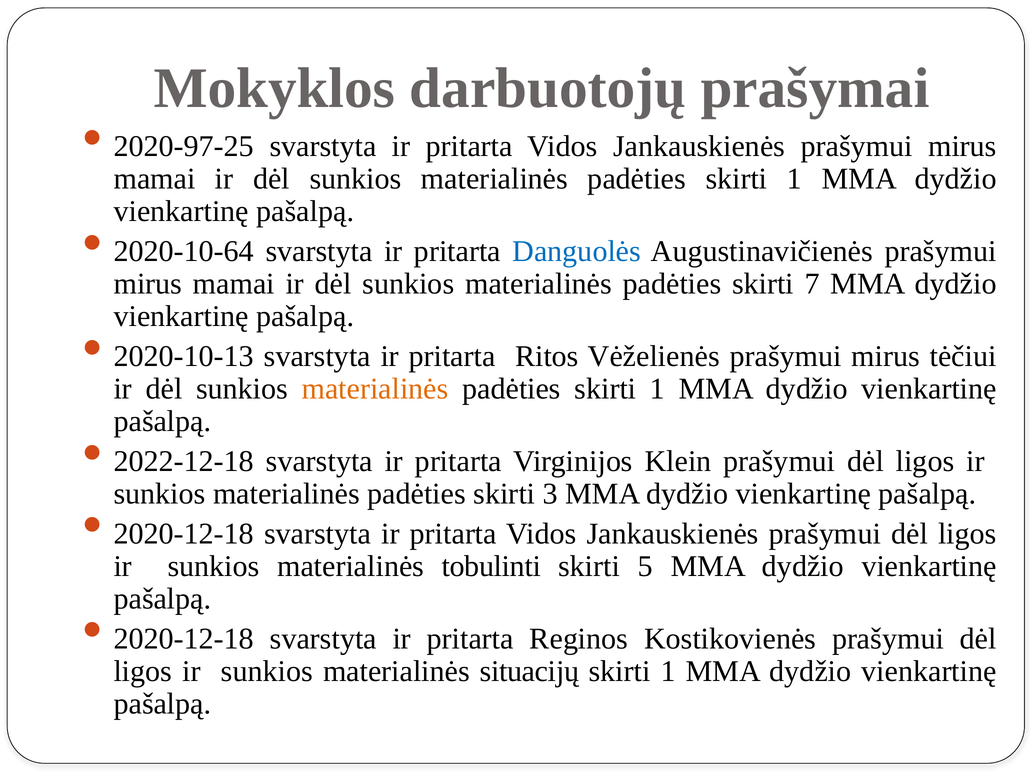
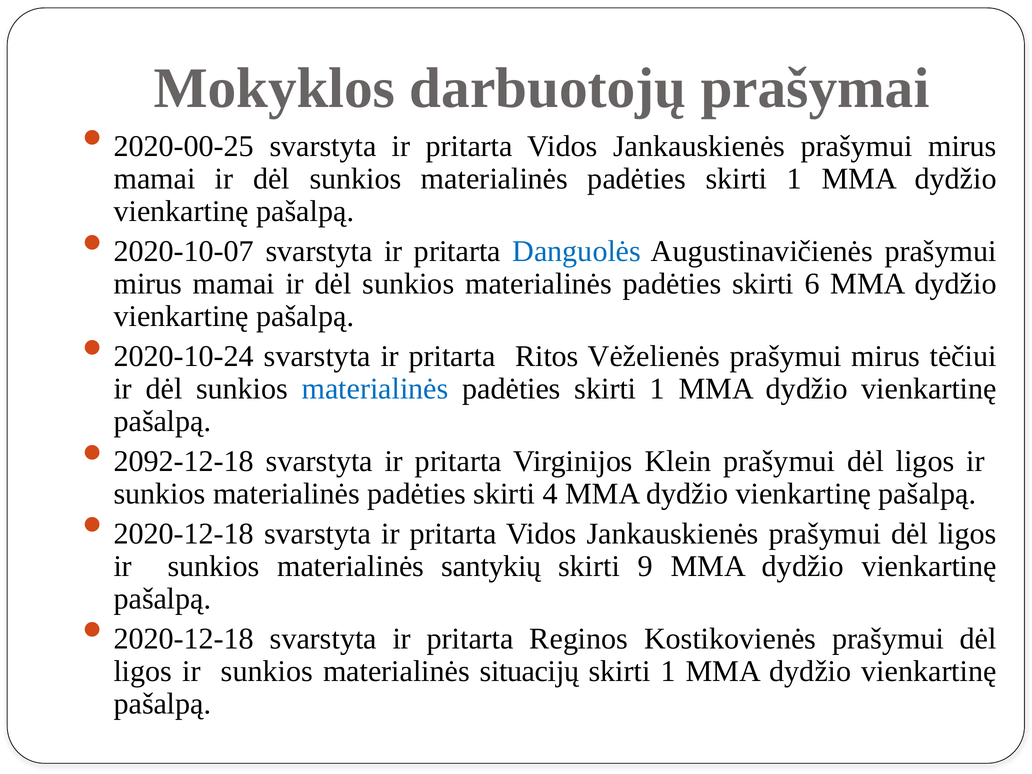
2020-97-25: 2020-97-25 -> 2020-00-25
2020-10-64: 2020-10-64 -> 2020-10-07
7: 7 -> 6
2020-10-13: 2020-10-13 -> 2020-10-24
materialinės at (375, 389) colour: orange -> blue
2022-12-18: 2022-12-18 -> 2092-12-18
3: 3 -> 4
tobulinti: tobulinti -> santykių
5: 5 -> 9
